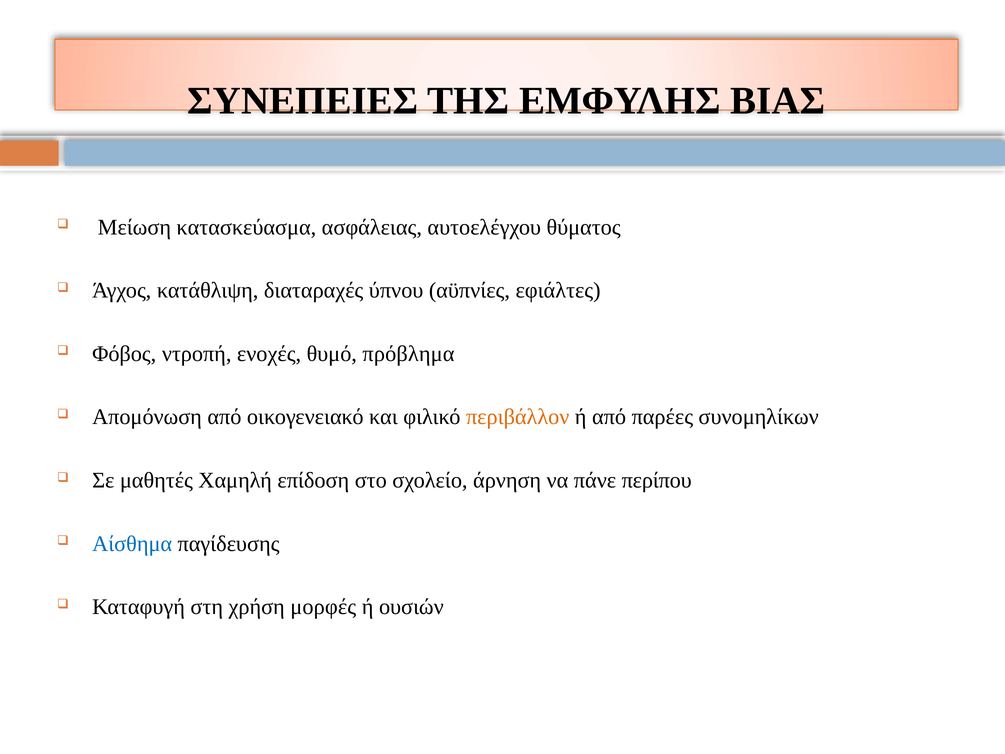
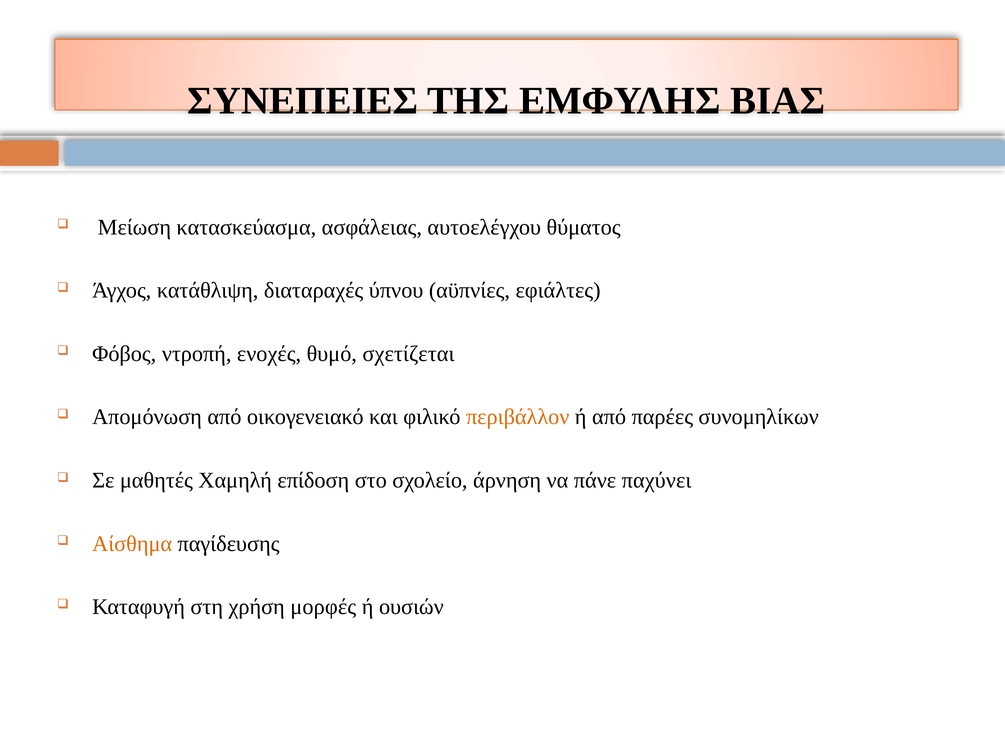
πρόβλημα: πρόβλημα -> σχετίζεται
περίπου: περίπου -> παχύνει
Αίσθημα colour: blue -> orange
